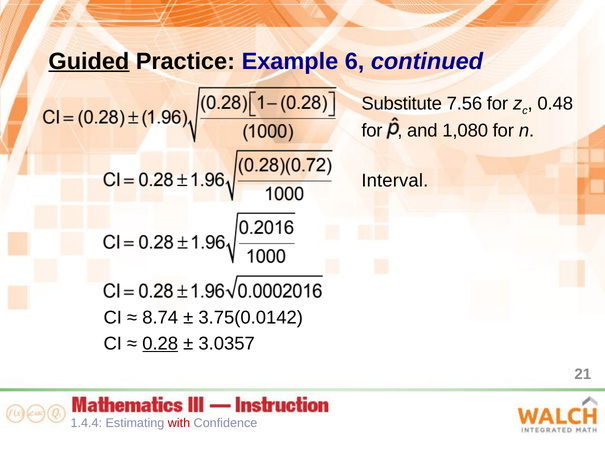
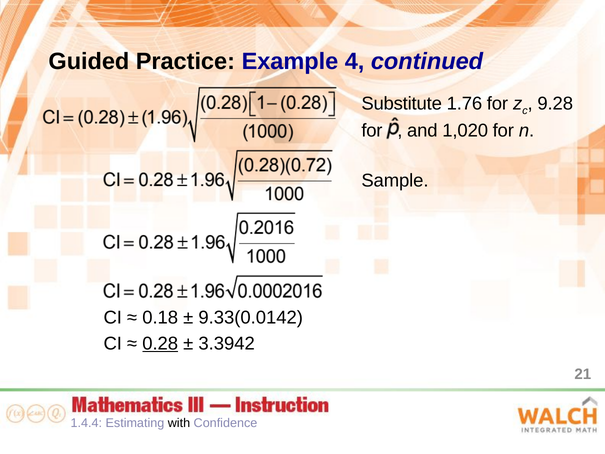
Guided underline: present -> none
6: 6 -> 4
7.56: 7.56 -> 1.76
0.48: 0.48 -> 9.28
1,080: 1,080 -> 1,020
Interval: Interval -> Sample
8.74: 8.74 -> 0.18
3.75(0.0142: 3.75(0.0142 -> 9.33(0.0142
3.0357: 3.0357 -> 3.3942
with colour: red -> black
